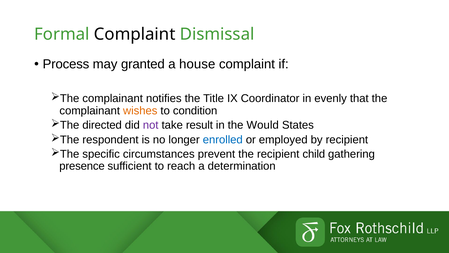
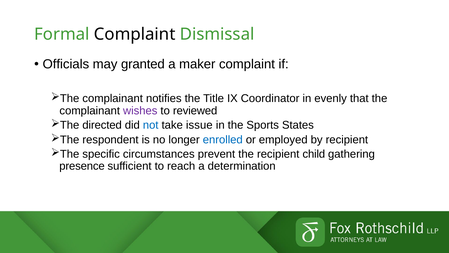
Process: Process -> Officials
house: house -> maker
wishes colour: orange -> purple
condition: condition -> reviewed
not colour: purple -> blue
result: result -> issue
Would: Would -> Sports
